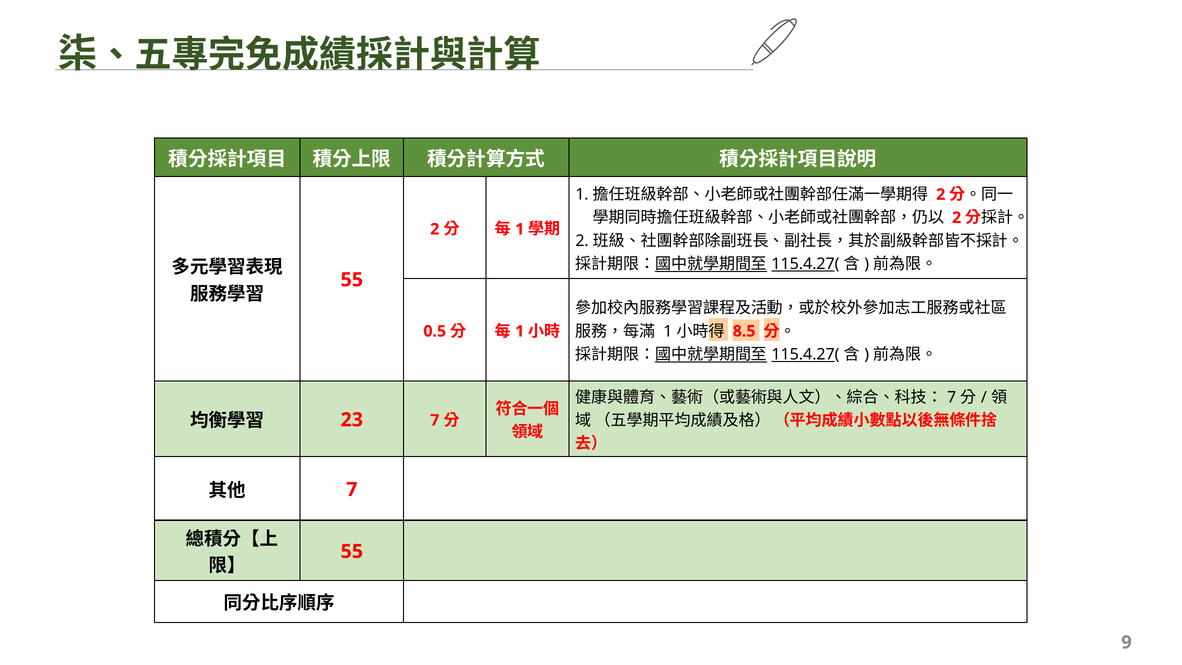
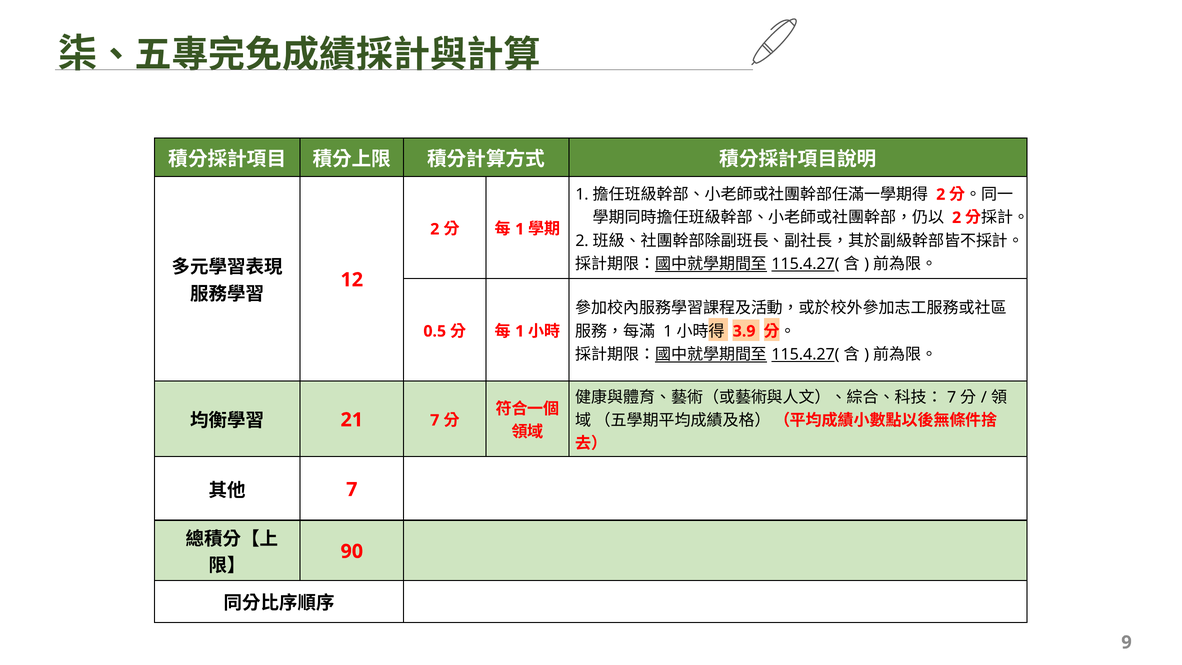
55 at (352, 280): 55 -> 12
8.5: 8.5 -> 3.9
23: 23 -> 21
55 at (352, 551): 55 -> 90
